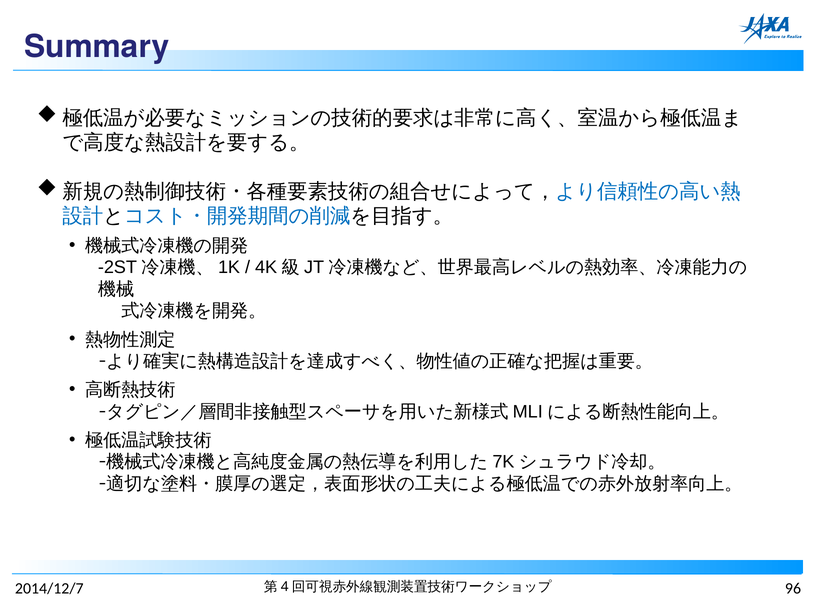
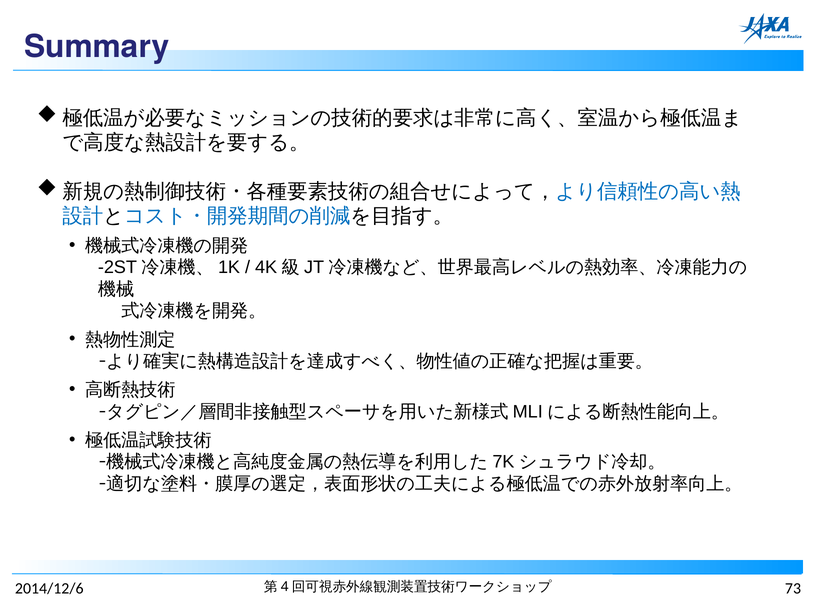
2014/12/7: 2014/12/7 -> 2014/12/6
96: 96 -> 73
